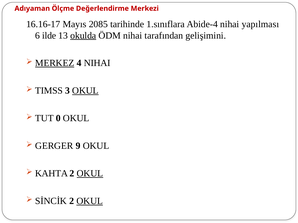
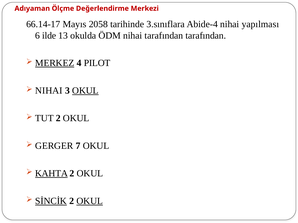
16.16-17: 16.16-17 -> 66.14-17
2085: 2085 -> 2058
1.sınıflara: 1.sınıflara -> 3.sınıflara
okulda underline: present -> none
tarafından gelişimini: gelişimini -> tarafından
4 NIHAI: NIHAI -> PILOT
TIMSS at (49, 91): TIMSS -> NIHAI
TUT 0: 0 -> 2
9: 9 -> 7
KAHTA underline: none -> present
OKUL at (90, 174) underline: present -> none
SİNCİK underline: none -> present
